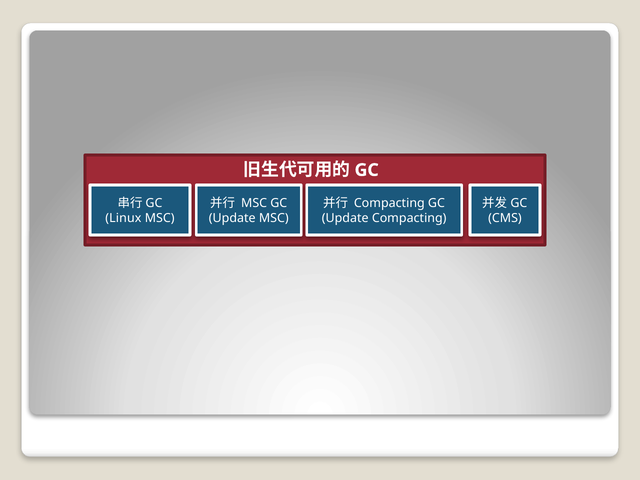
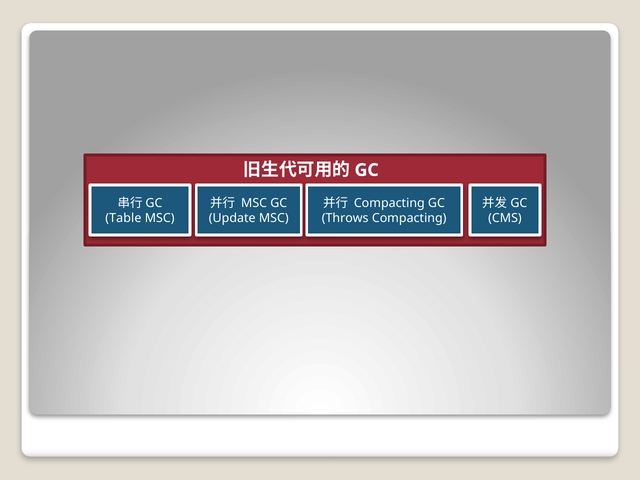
Linux: Linux -> Table
Update at (345, 218): Update -> Throws
